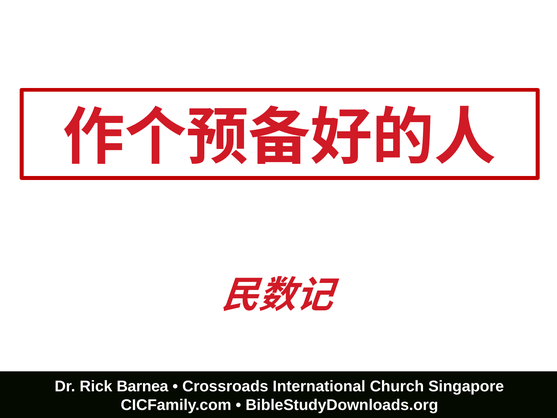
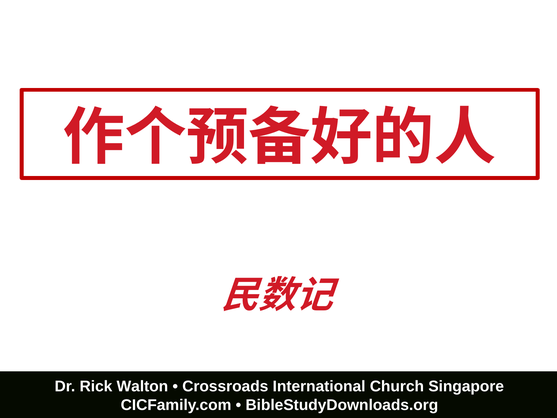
Barnea: Barnea -> Walton
